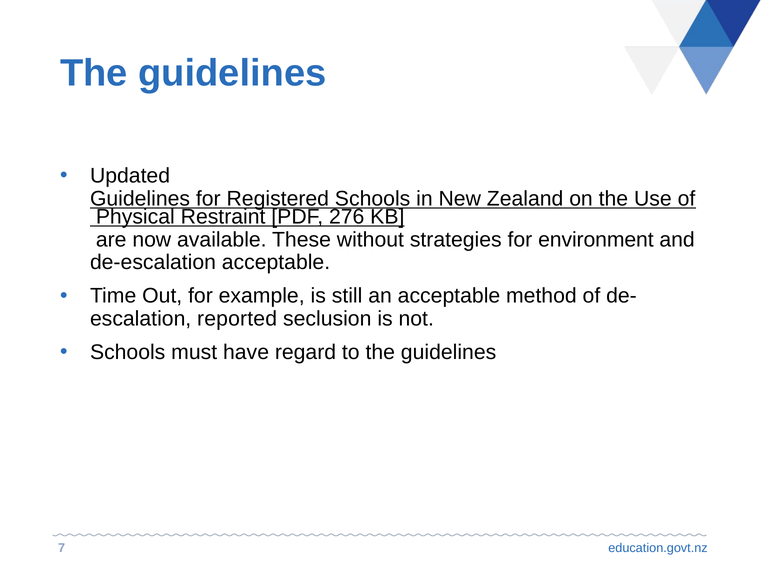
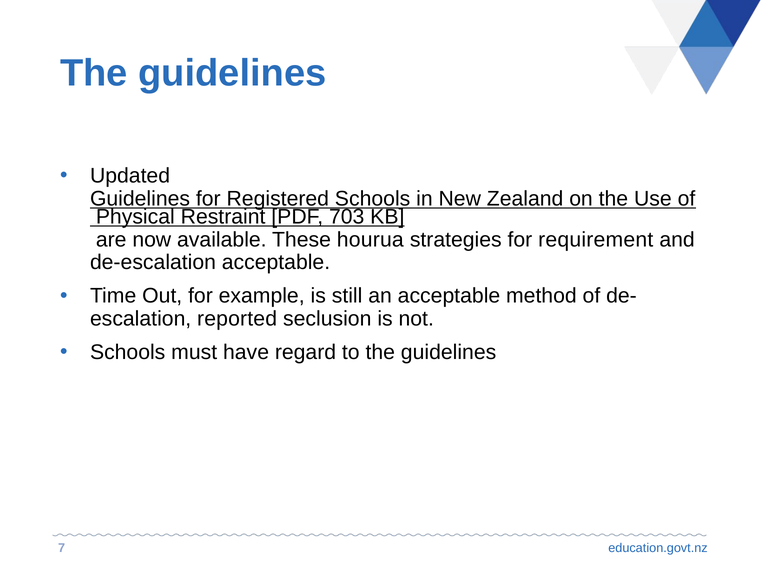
276: 276 -> 703
without: without -> hourua
environment: environment -> requirement
